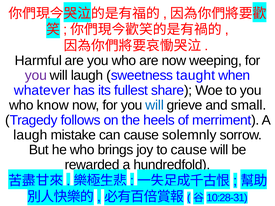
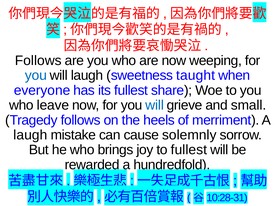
Harmful at (38, 61): Harmful -> Follows
you at (36, 76) colour: purple -> blue
whatever: whatever -> everyone
know: know -> leave
to cause: cause -> fullest
